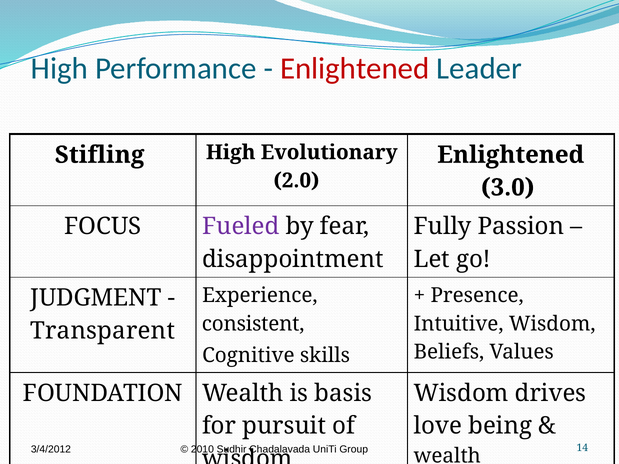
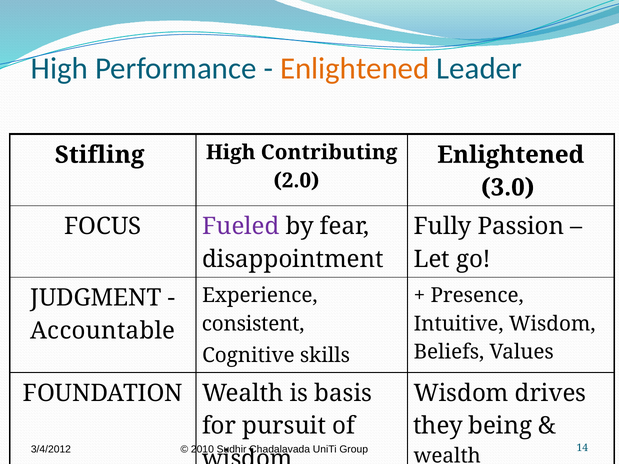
Enlightened at (355, 69) colour: red -> orange
Evolutionary: Evolutionary -> Contributing
Transparent: Transparent -> Accountable
love: love -> they
